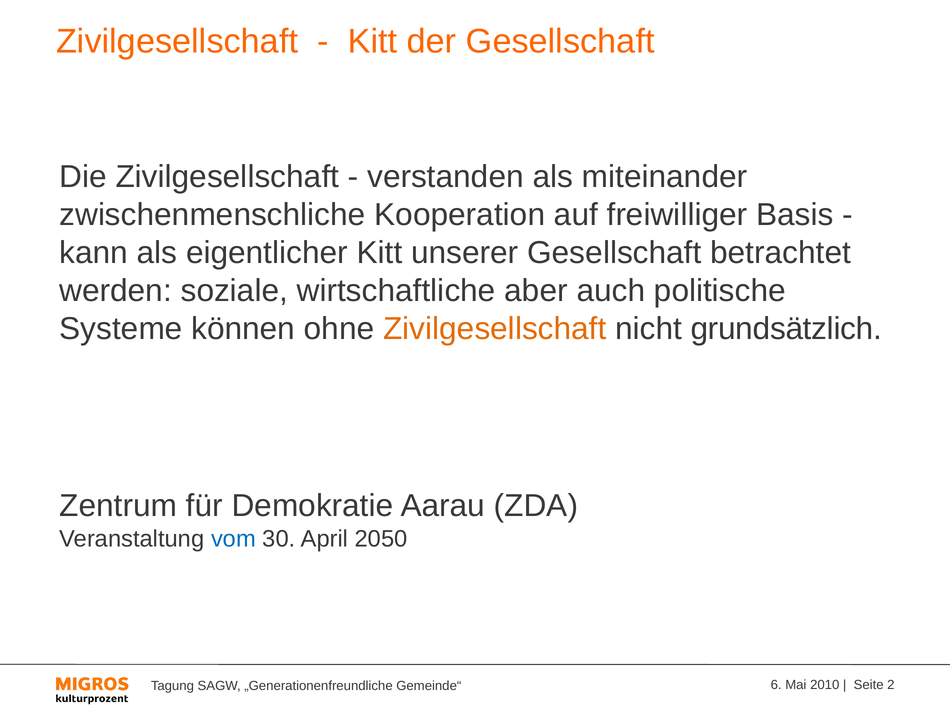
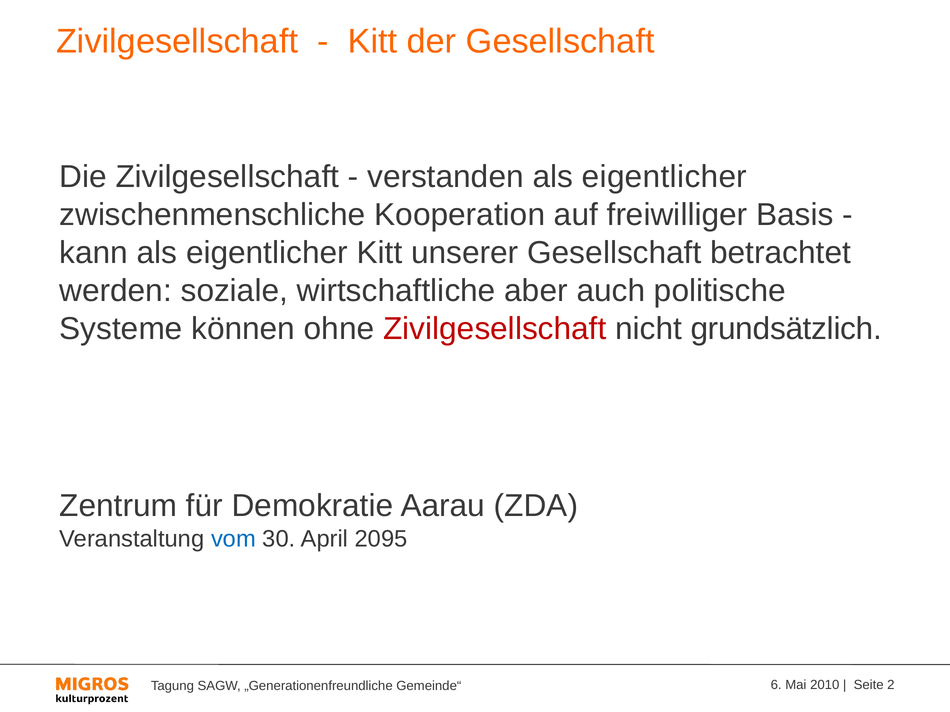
verstanden als miteinander: miteinander -> eigentlicher
Zivilgesellschaft at (495, 329) colour: orange -> red
2050: 2050 -> 2095
